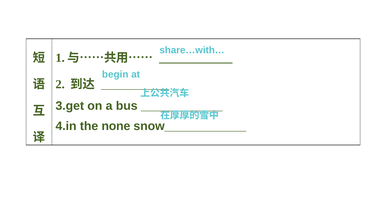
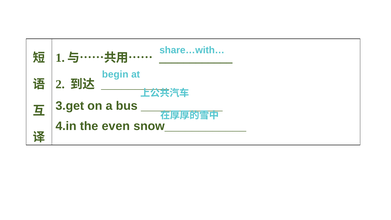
none: none -> even
